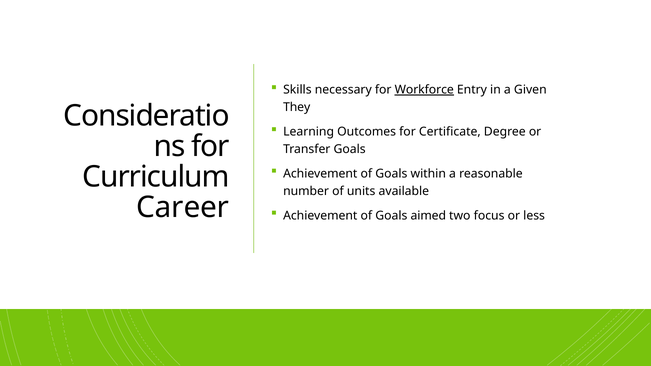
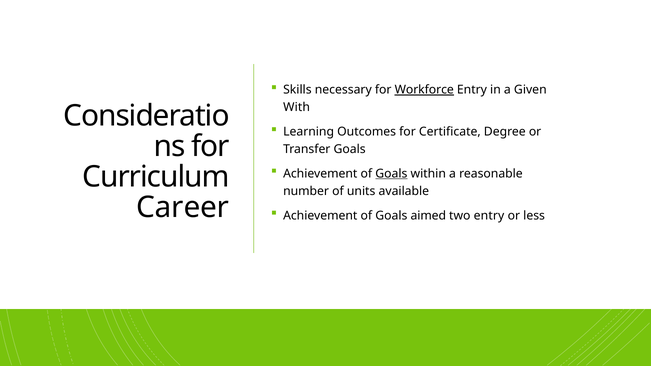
They: They -> With
Goals at (391, 174) underline: none -> present
two focus: focus -> entry
